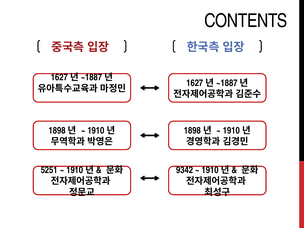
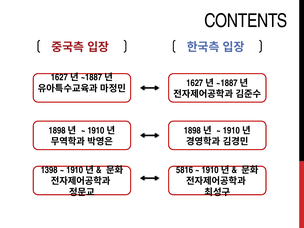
5251: 5251 -> 1398
9342: 9342 -> 5816
